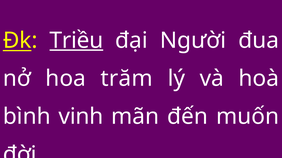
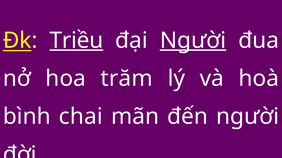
Người at (193, 41) underline: none -> present
vinh: vinh -> chai
đến muốn: muốn -> người
